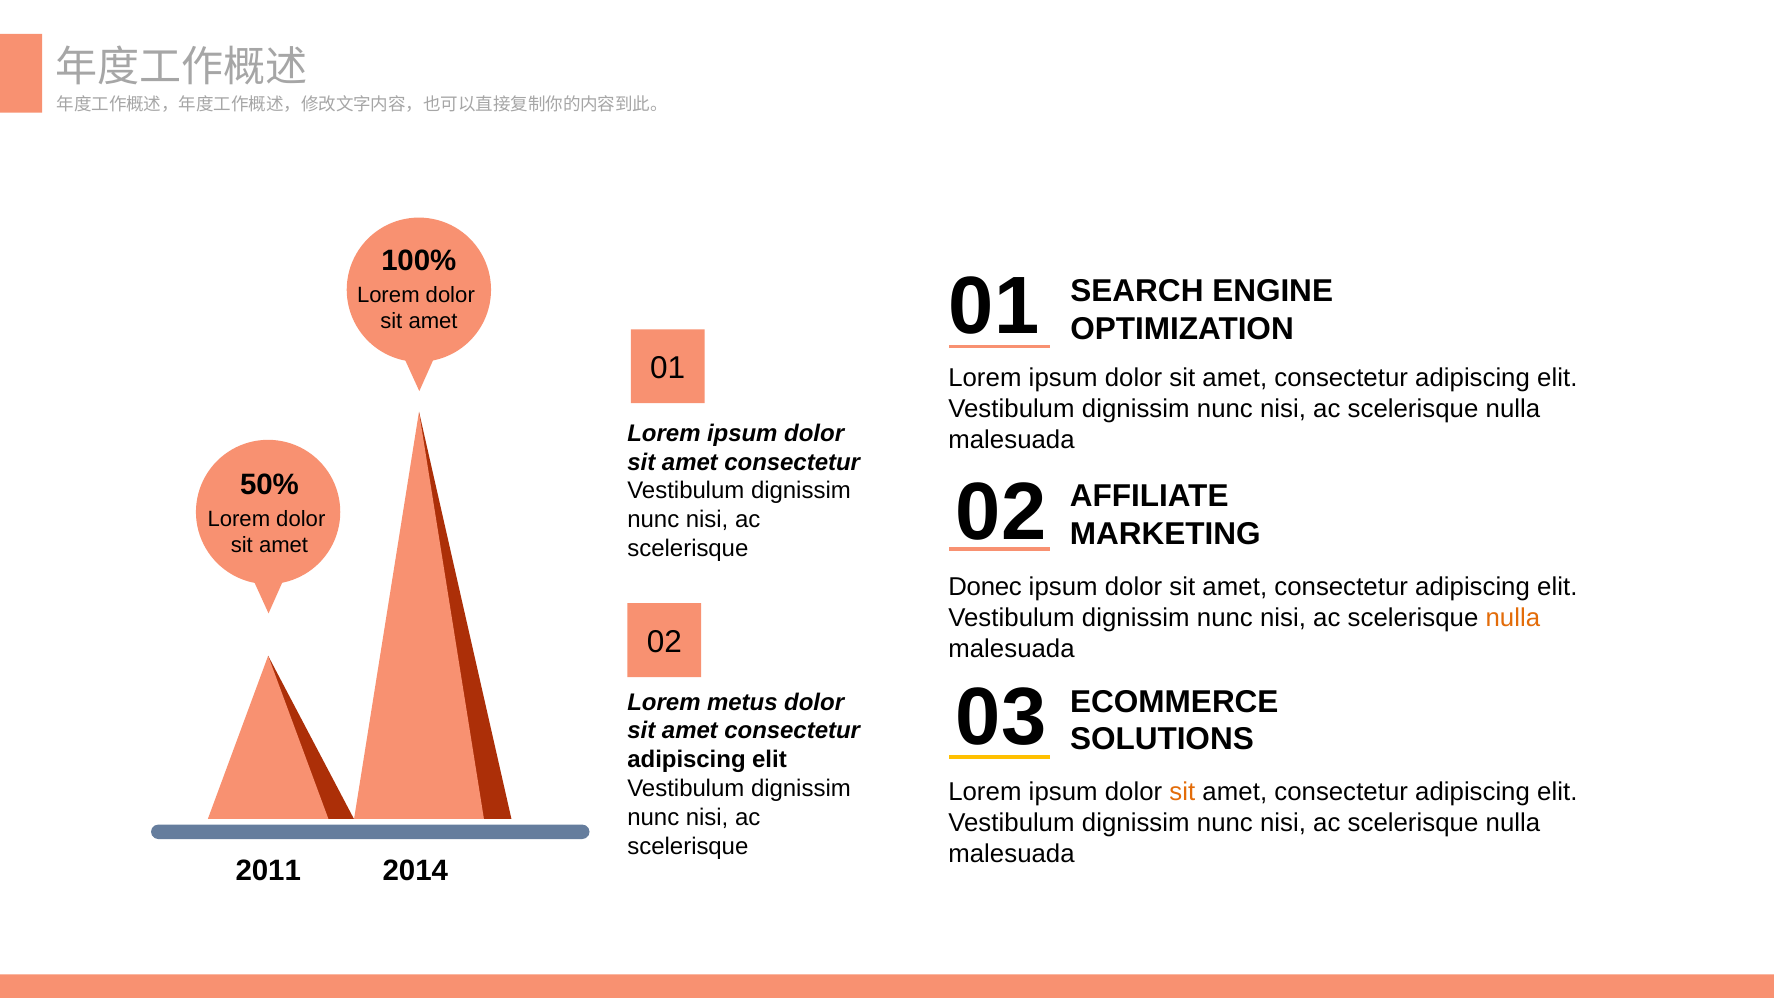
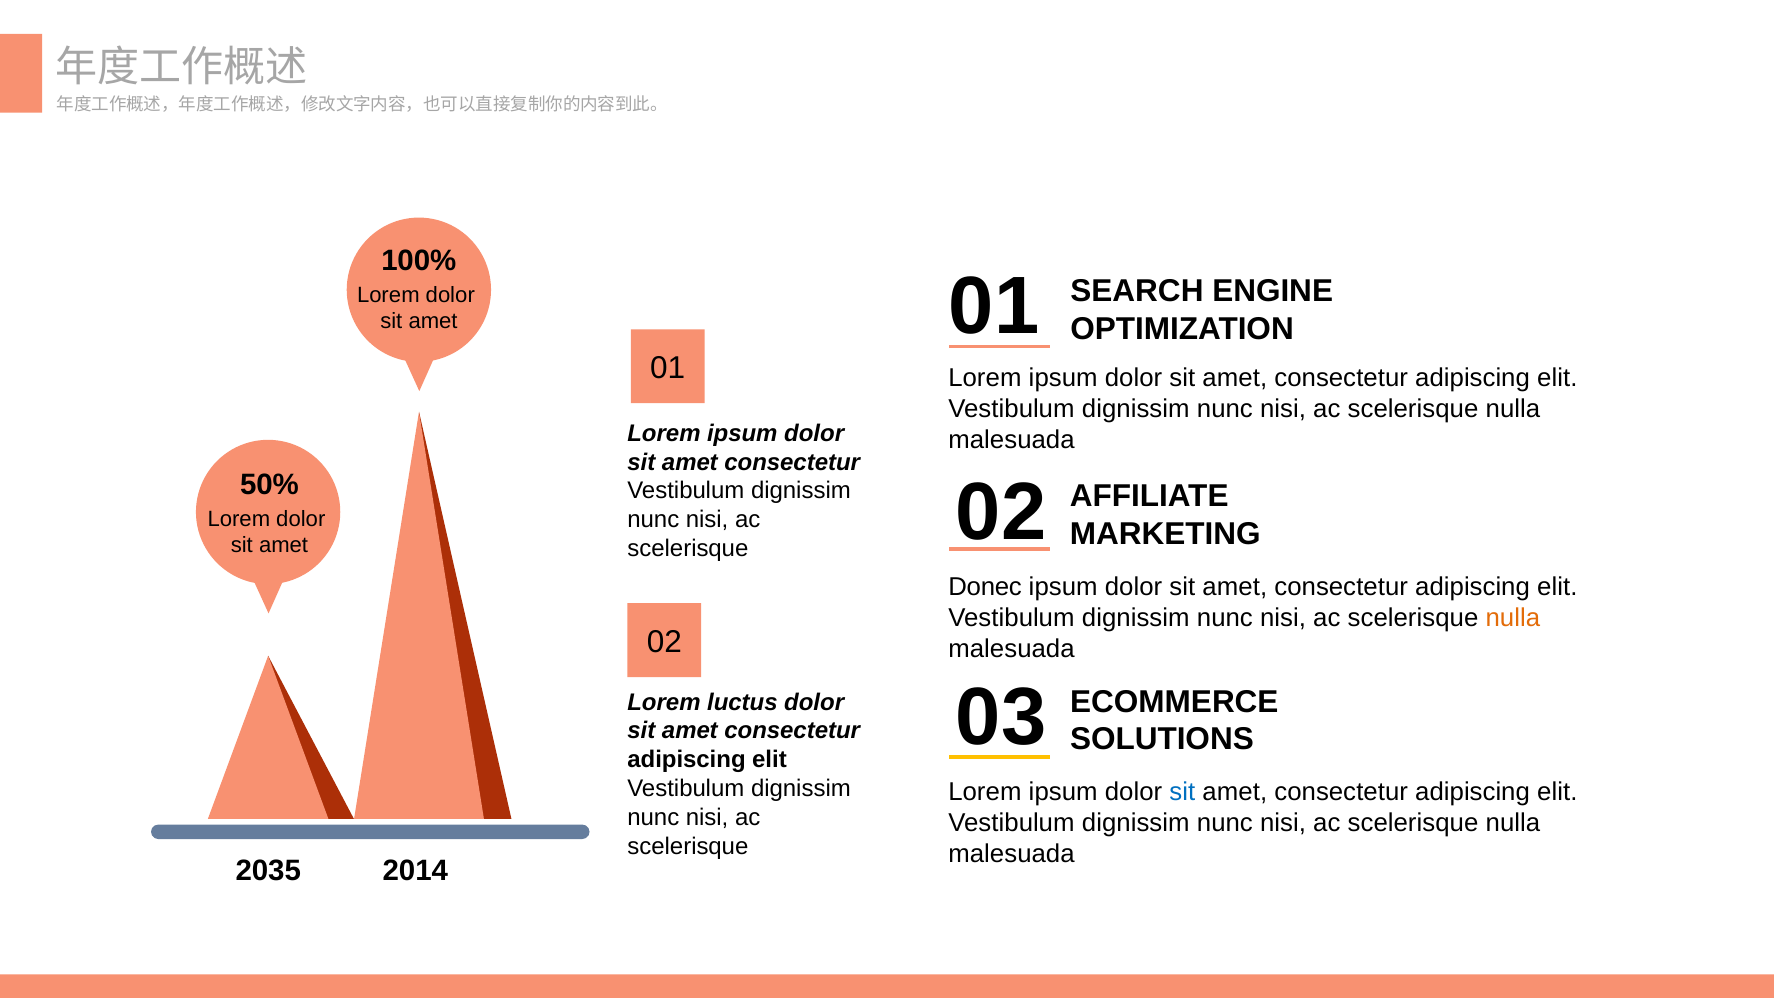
metus: metus -> luctus
sit at (1182, 792) colour: orange -> blue
2011: 2011 -> 2035
